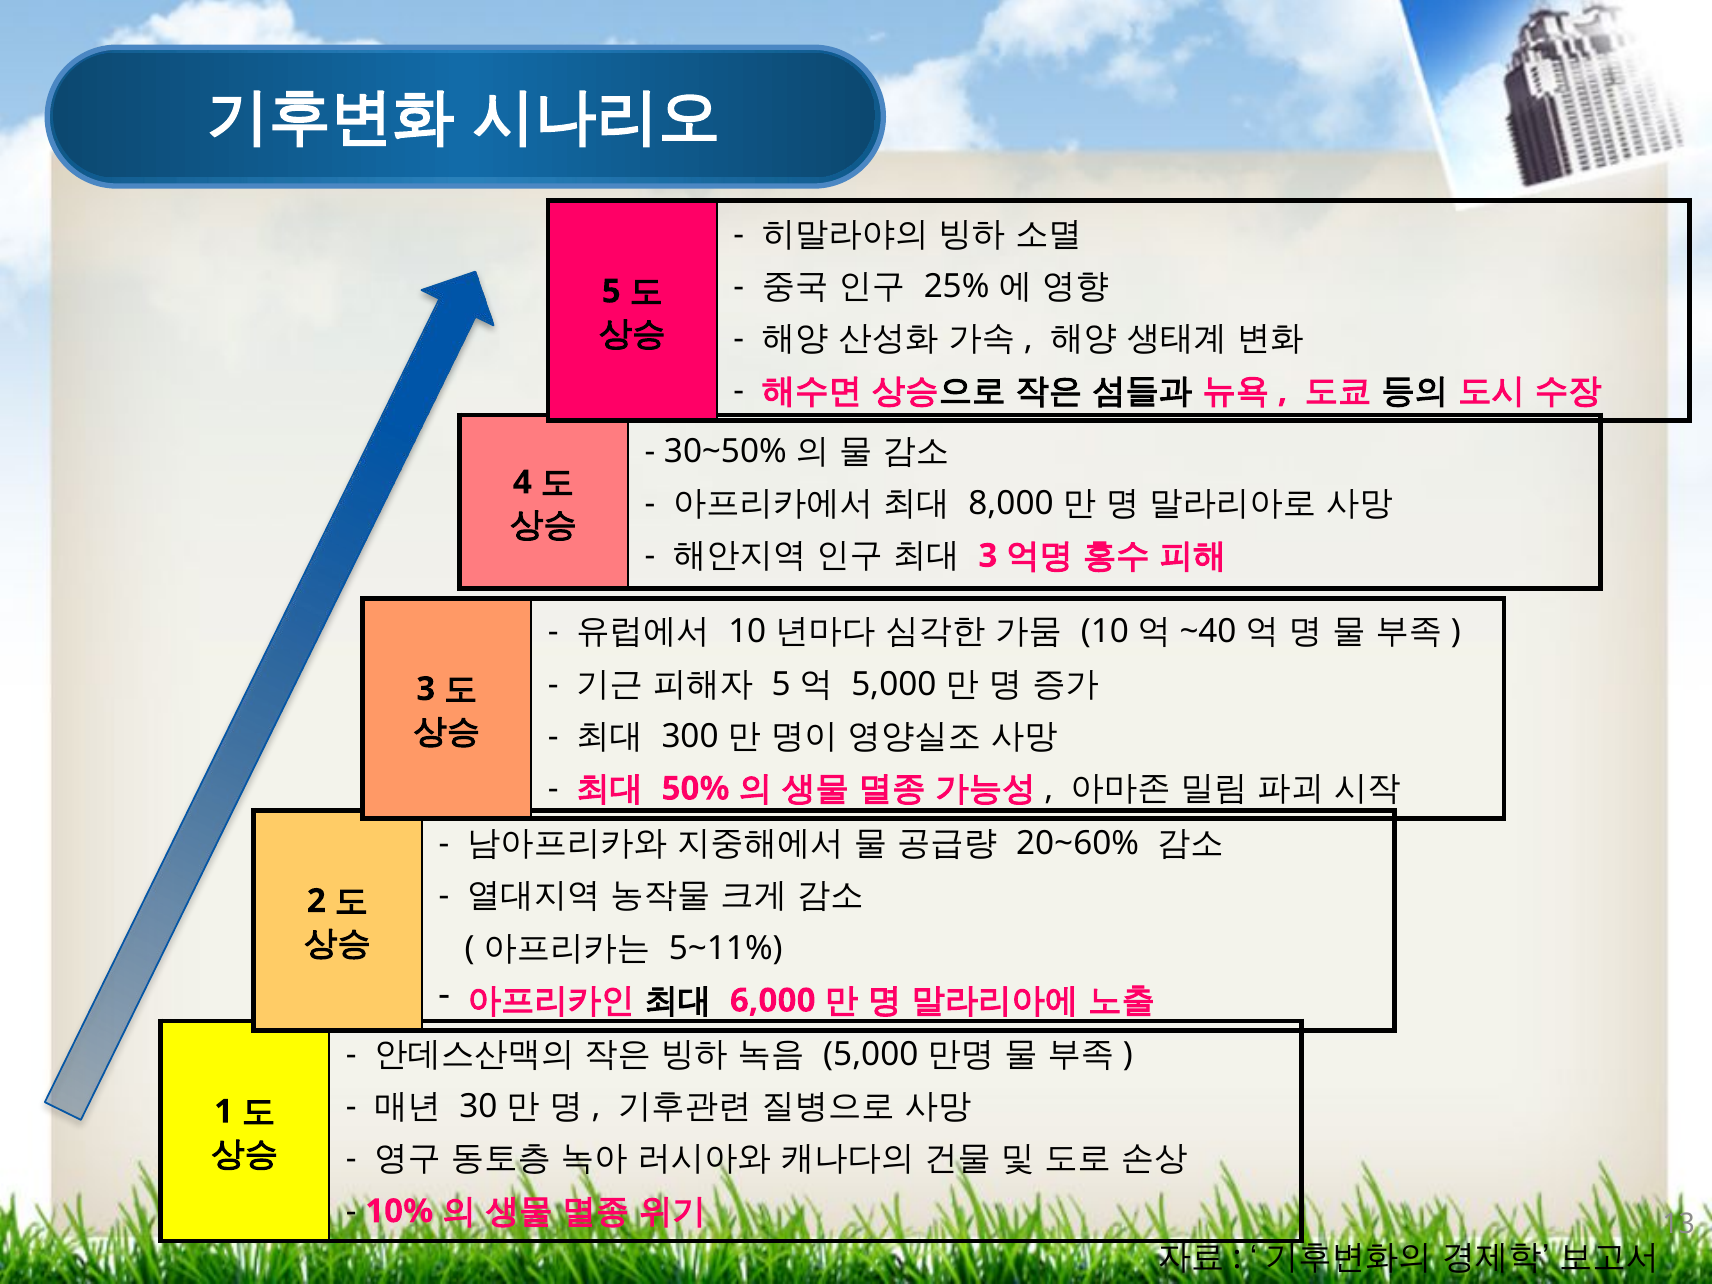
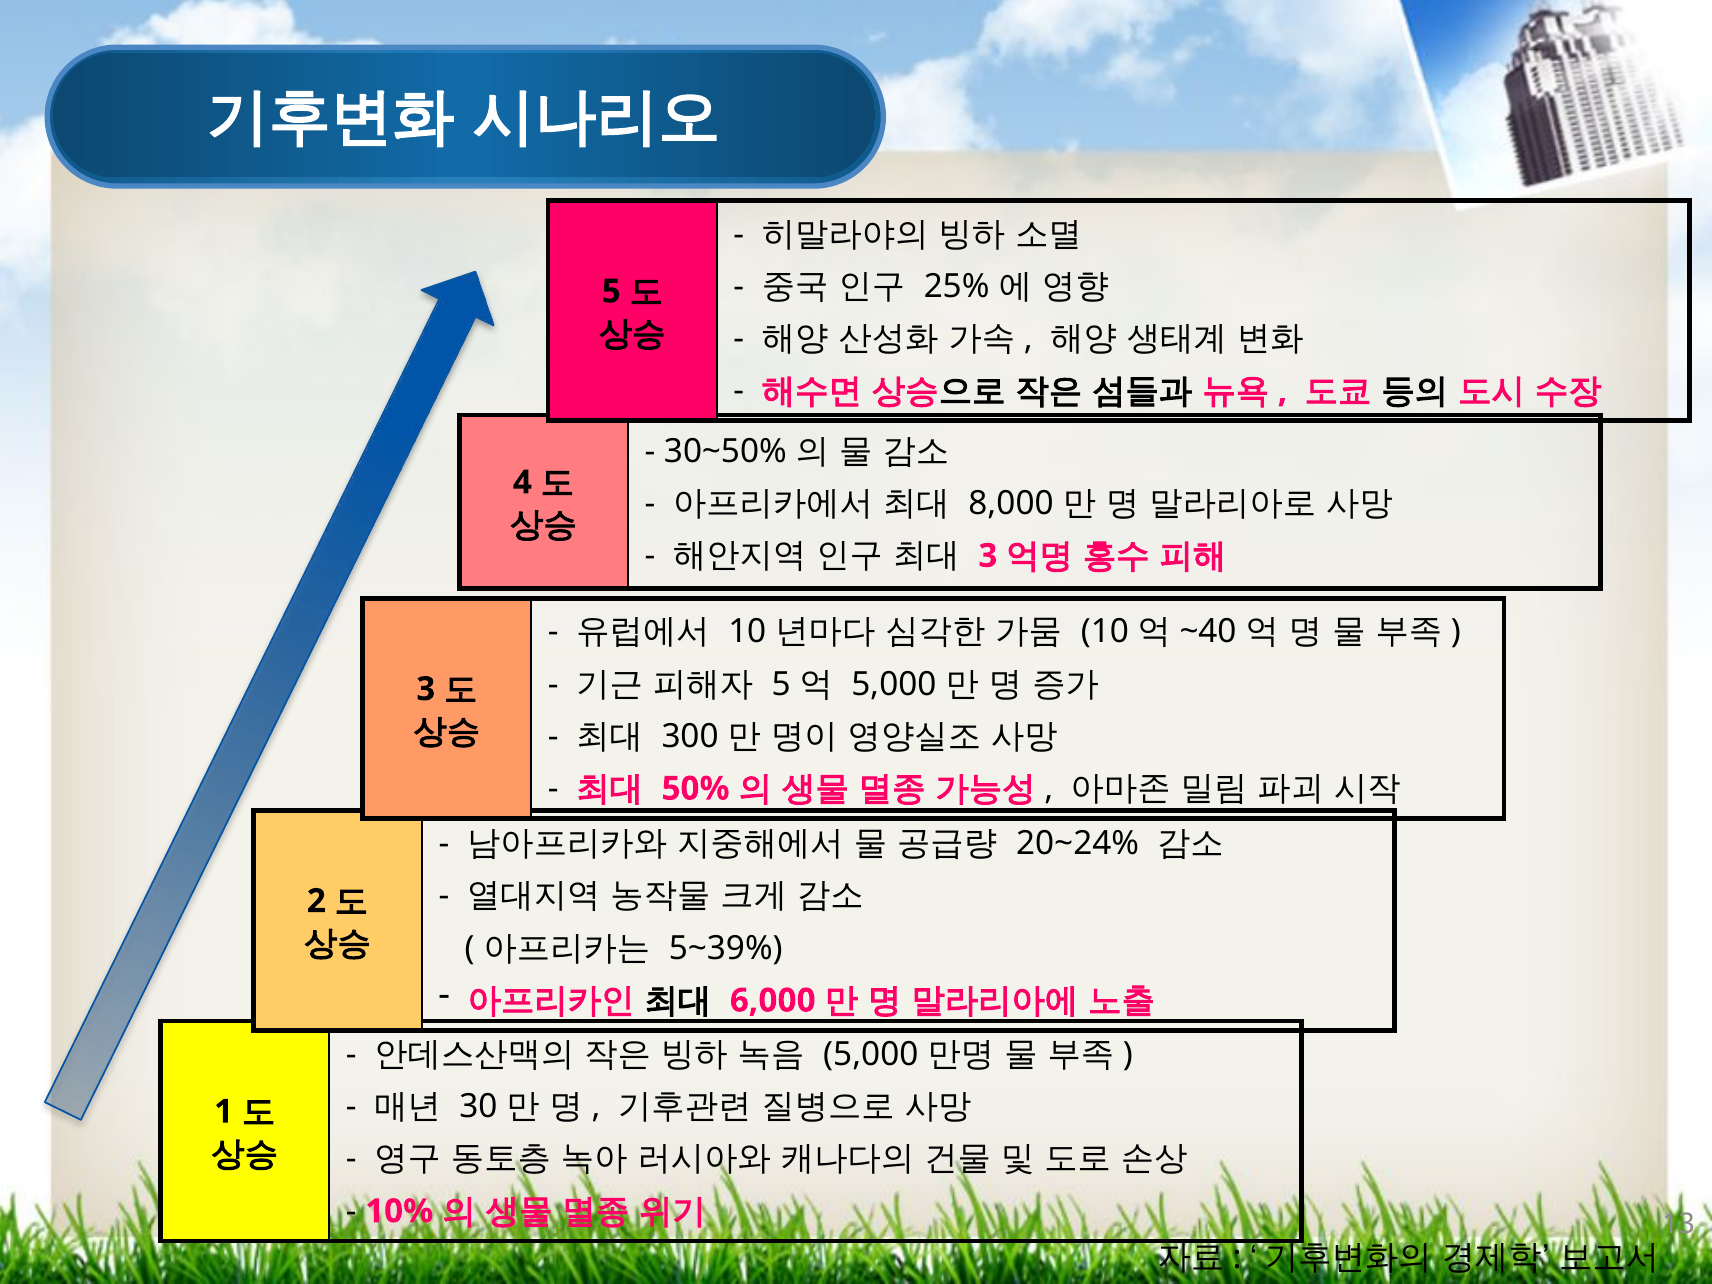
20~60%: 20~60% -> 20~24%
5~11%: 5~11% -> 5~39%
